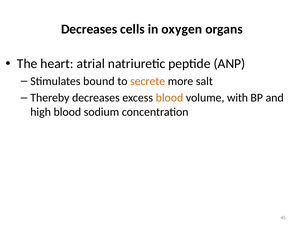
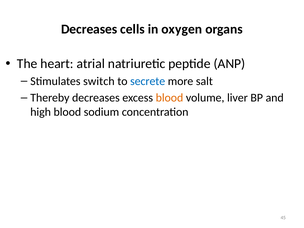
bound: bound -> switch
secrete colour: orange -> blue
with: with -> liver
